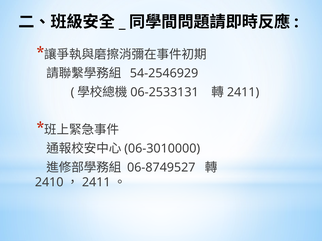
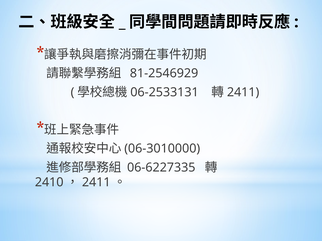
54-2546929: 54-2546929 -> 81-2546929
06-8749527: 06-8749527 -> 06-6227335
